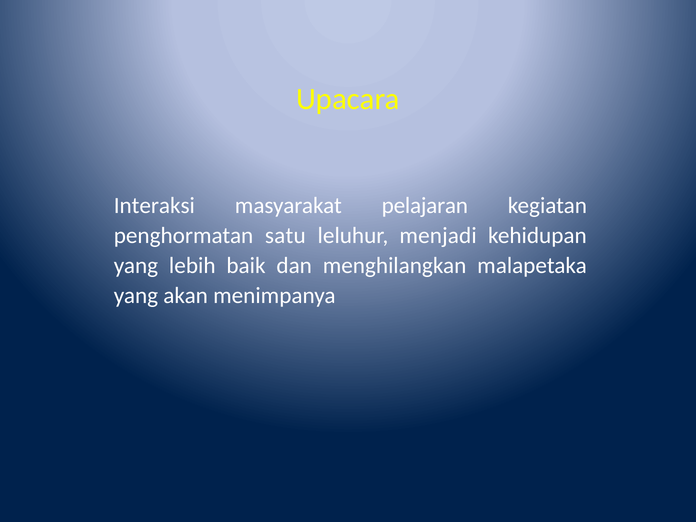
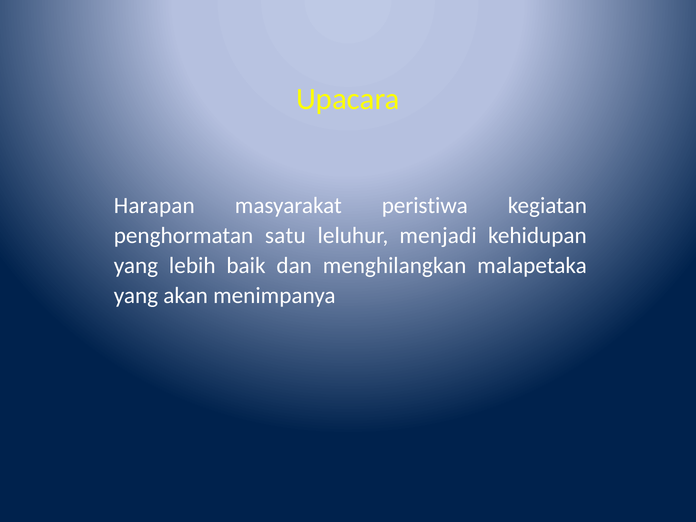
Interaksi: Interaksi -> Harapan
pelajaran: pelajaran -> peristiwa
